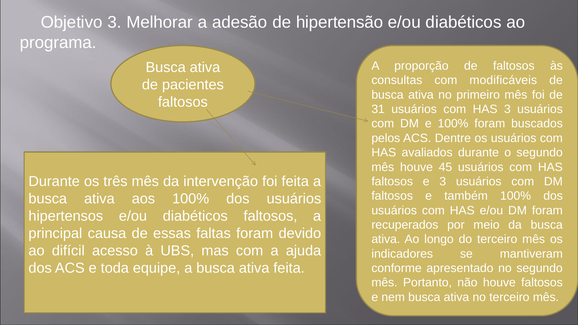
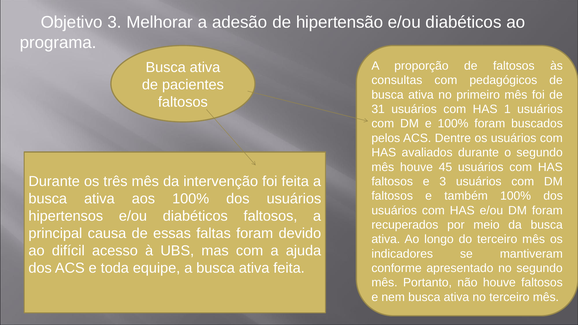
modificáveis: modificáveis -> pedagógicos
HAS 3: 3 -> 1
